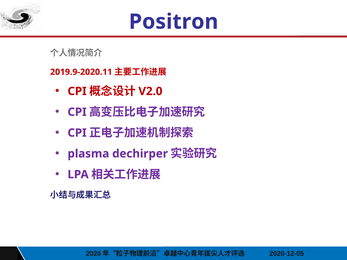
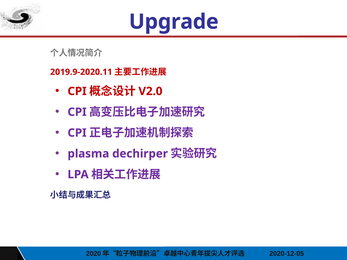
Positron: Positron -> Upgrade
